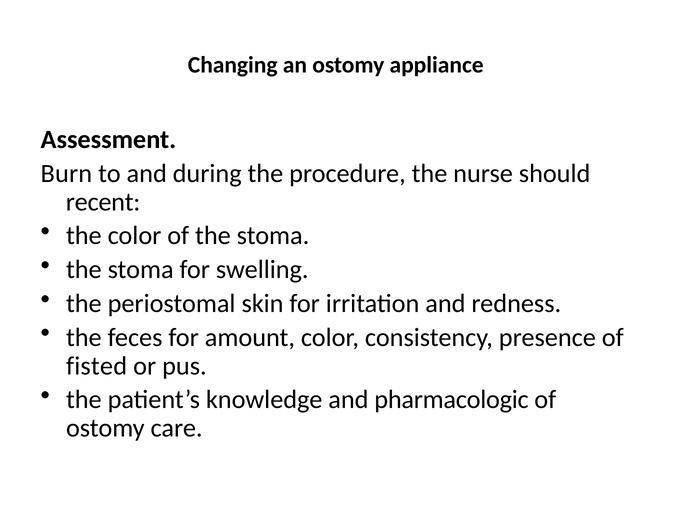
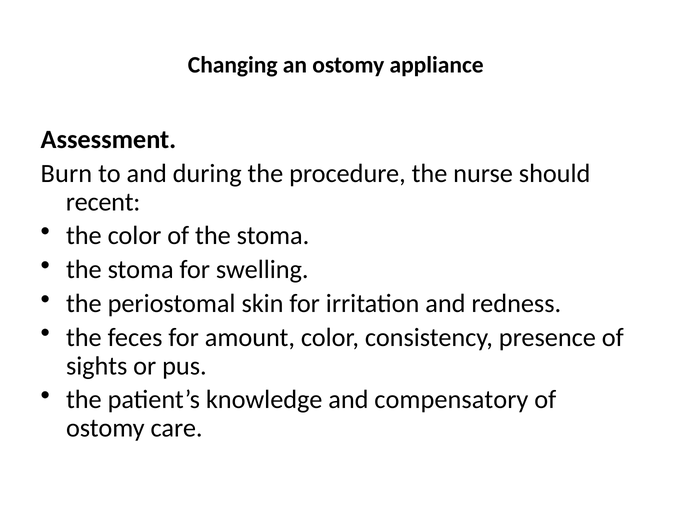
fisted: fisted -> sights
pharmacologic: pharmacologic -> compensatory
